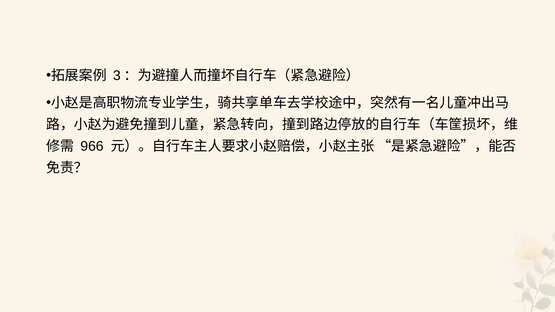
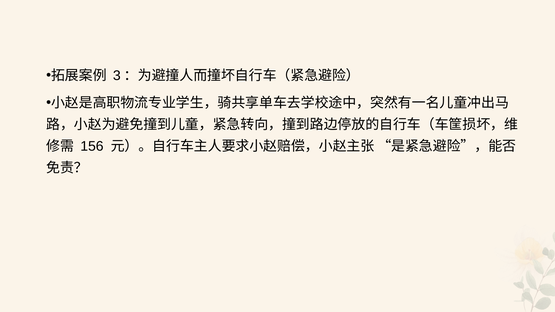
966: 966 -> 156
